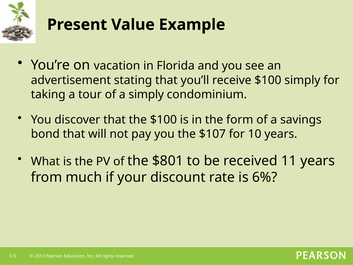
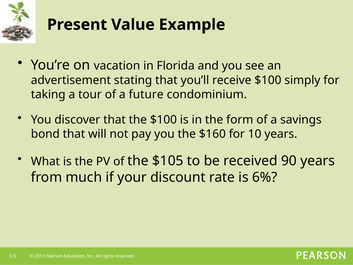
a simply: simply -> future
$107: $107 -> $160
$801: $801 -> $105
11: 11 -> 90
